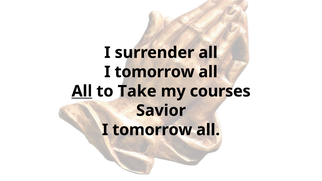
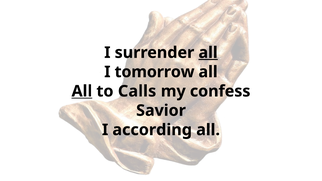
all at (208, 53) underline: none -> present
Take: Take -> Calls
courses: courses -> confess
tomorrow at (152, 130): tomorrow -> according
